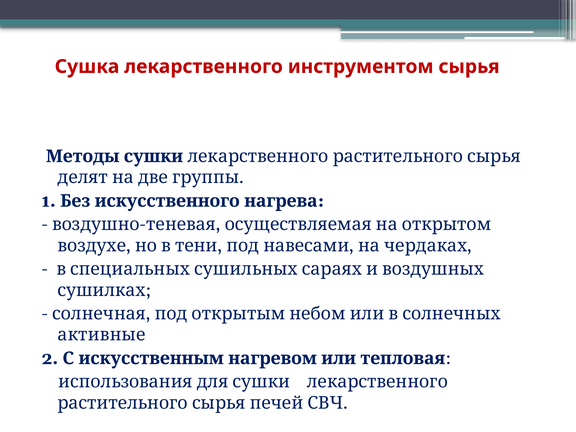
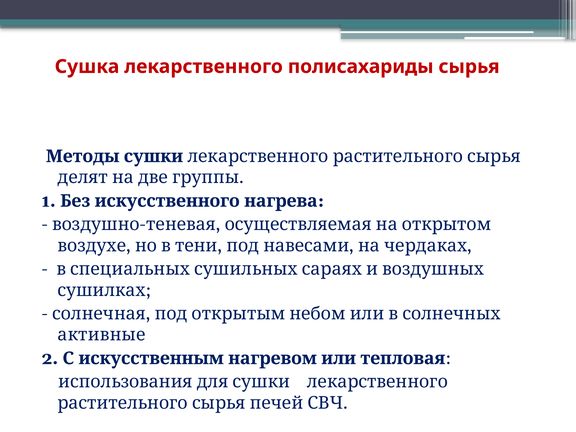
инструментом: инструментом -> полисахариды
